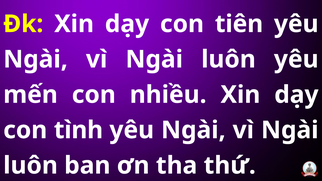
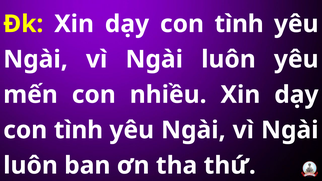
tiên at (239, 24): tiên -> tình
